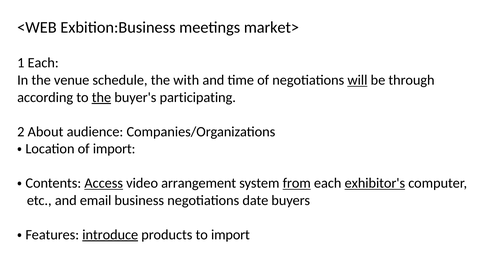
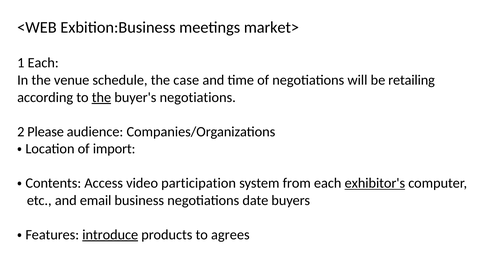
with: with -> case
will underline: present -> none
through: through -> retailing
buyer's participating: participating -> negotiations
About: About -> Please
Access underline: present -> none
arrangement: arrangement -> participation
from underline: present -> none
to import: import -> agrees
